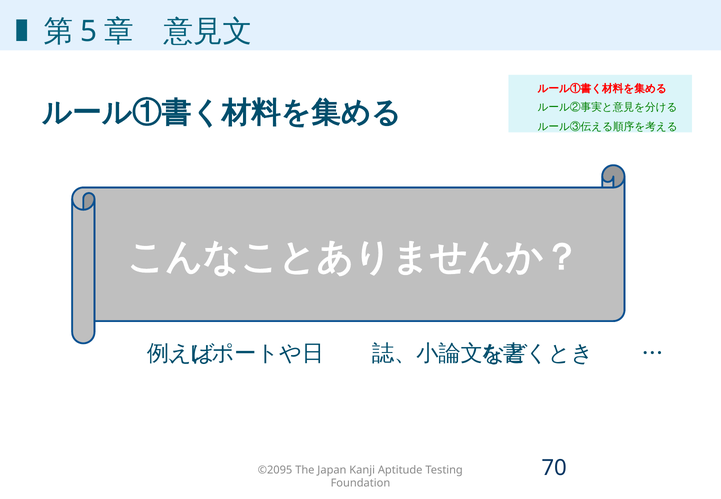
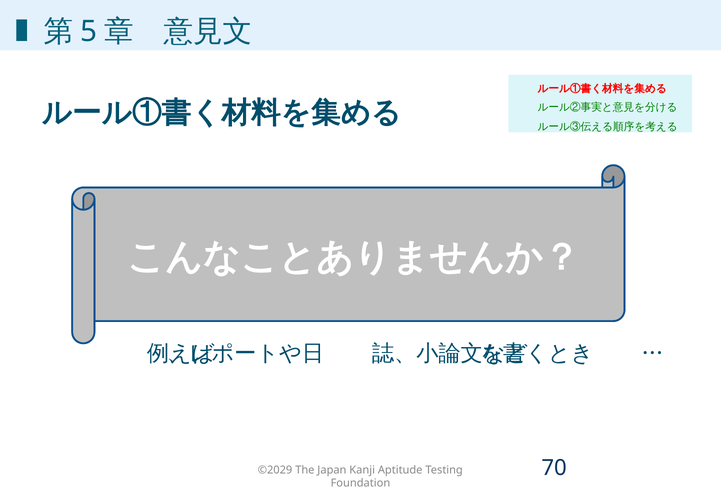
©2095: ©2095 -> ©2029
